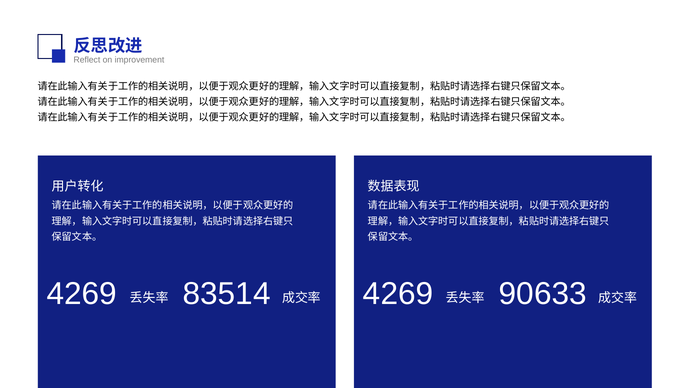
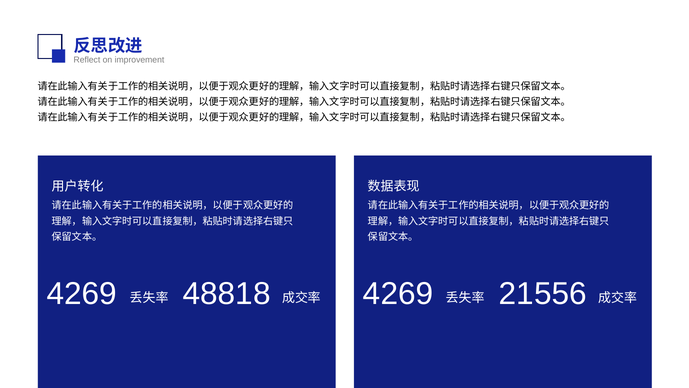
83514: 83514 -> 48818
90633: 90633 -> 21556
